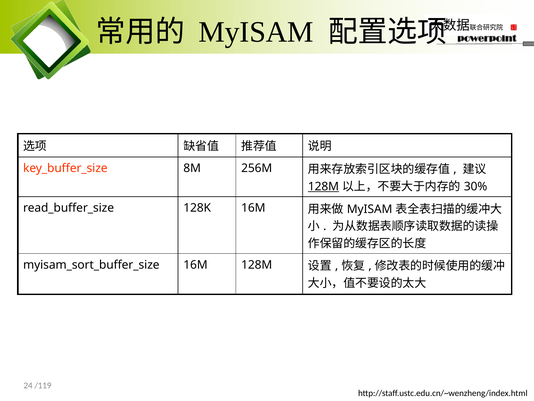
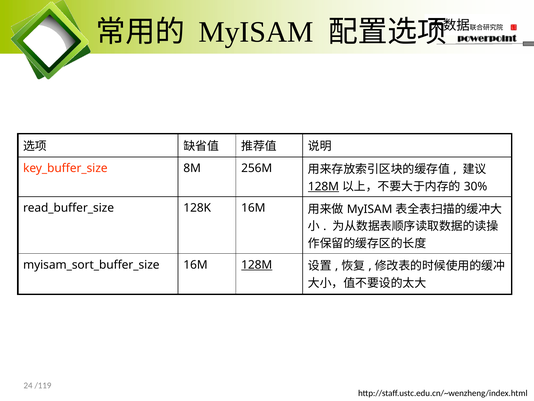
128M at (257, 265) underline: none -> present
